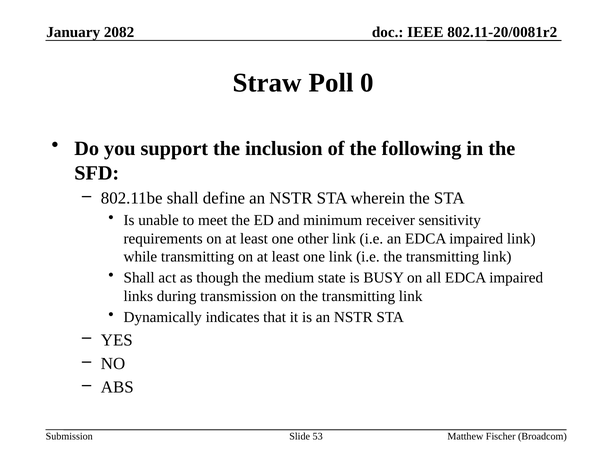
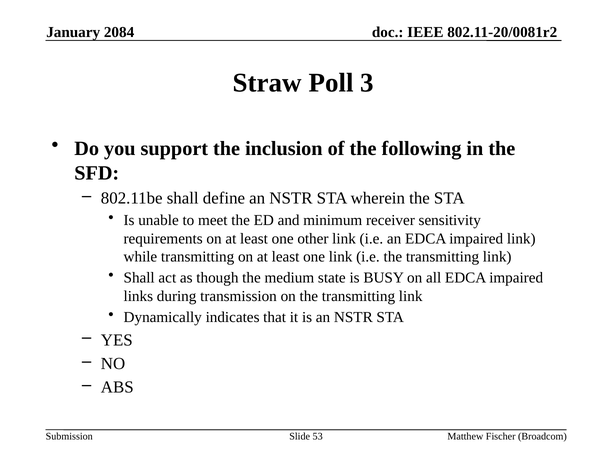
2082: 2082 -> 2084
0: 0 -> 3
